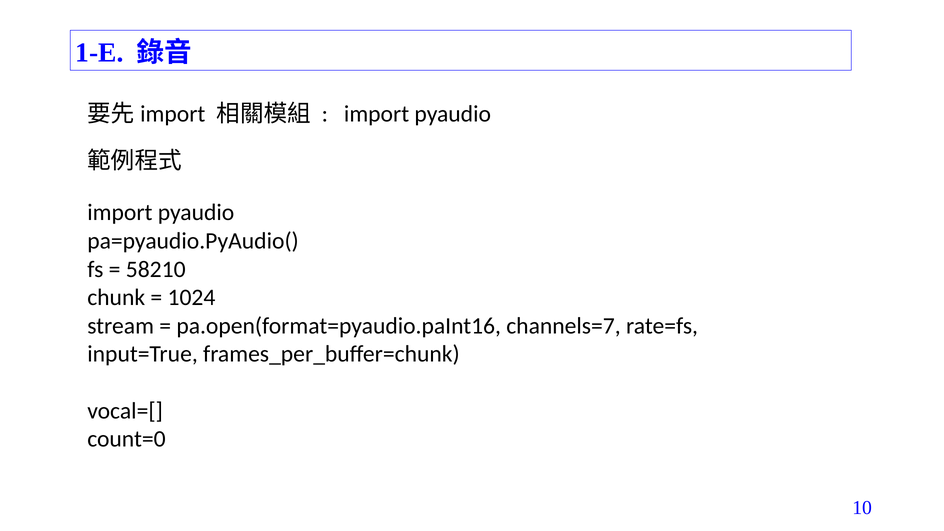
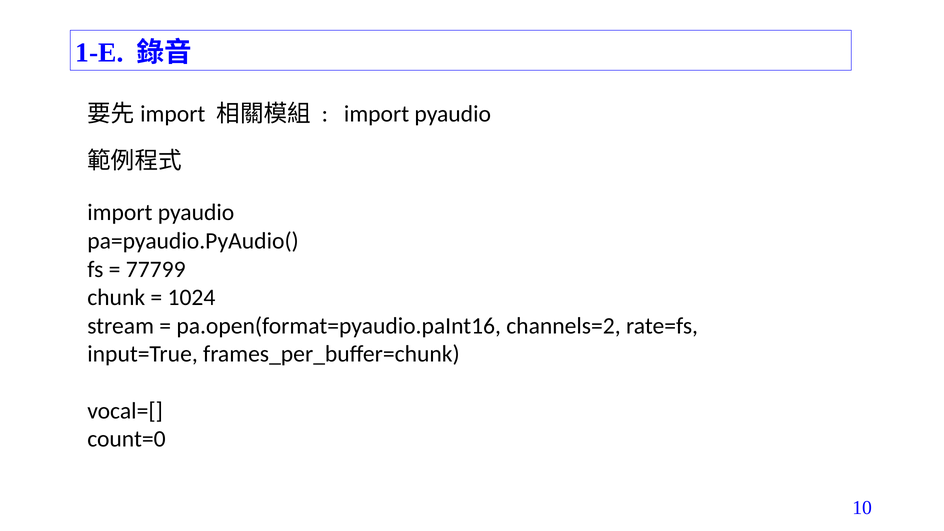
58210: 58210 -> 77799
channels=7: channels=7 -> channels=2
